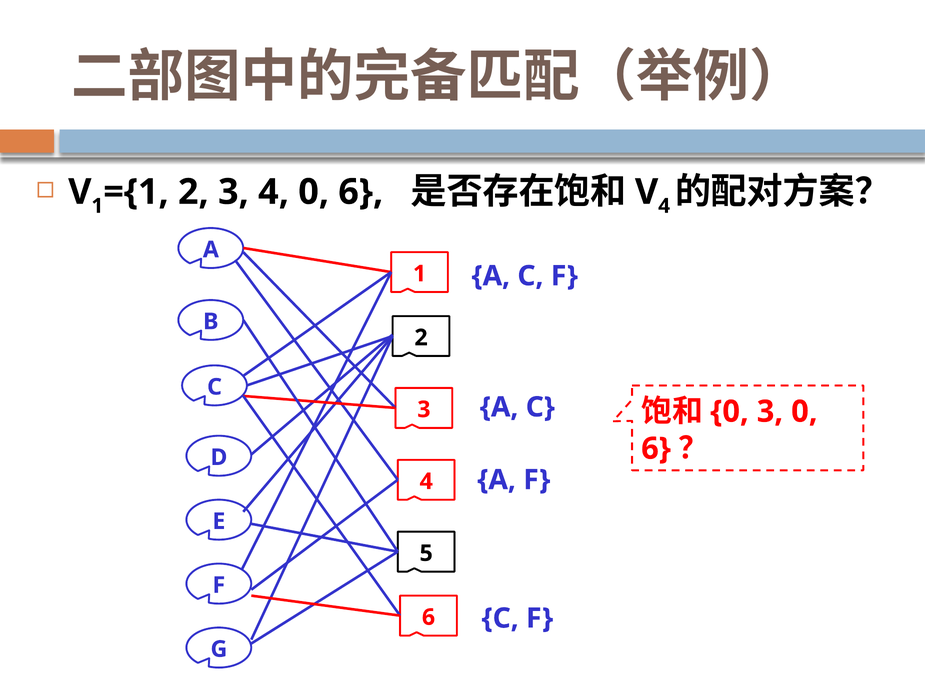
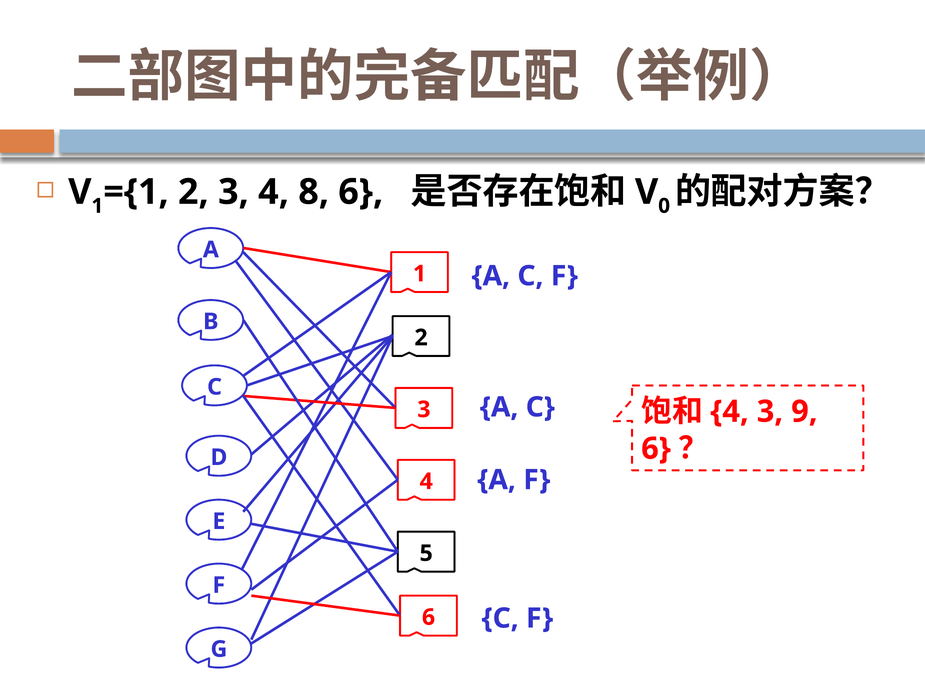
4 0: 0 -> 8
4 at (664, 206): 4 -> 0
0 at (729, 411): 0 -> 4
3 0: 0 -> 9
